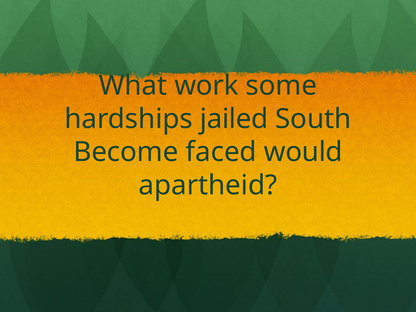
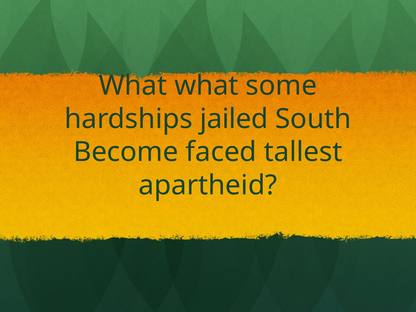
What work: work -> what
would: would -> tallest
